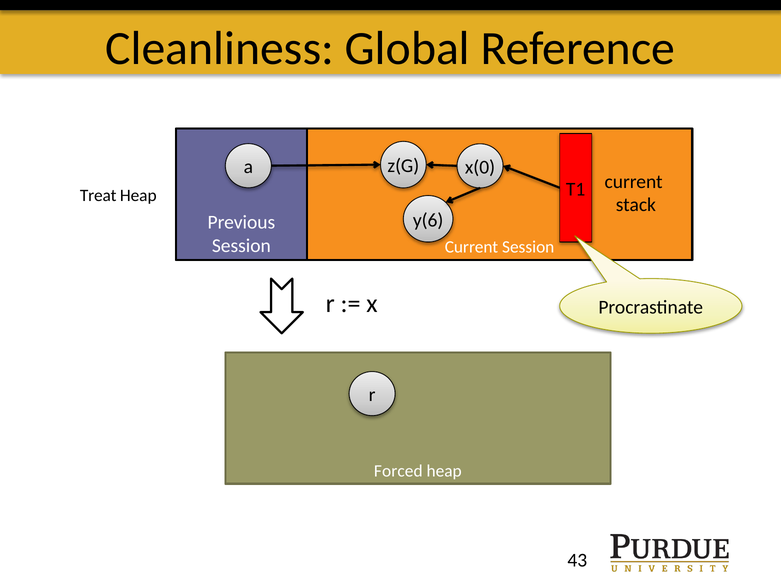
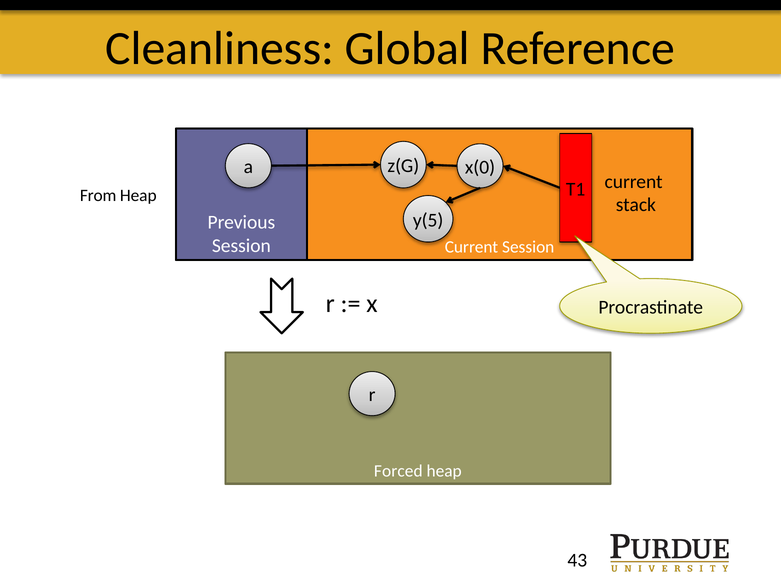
Treat: Treat -> From
y(6: y(6 -> y(5
